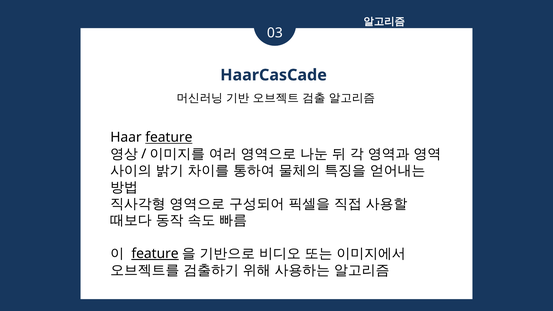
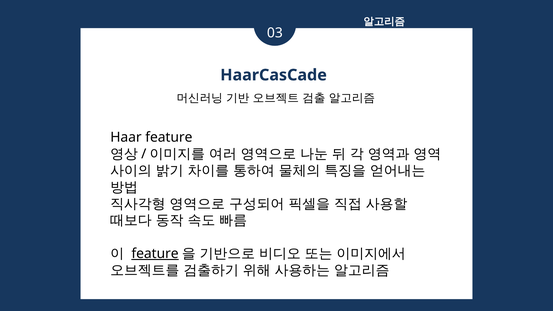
feature at (169, 137) underline: present -> none
